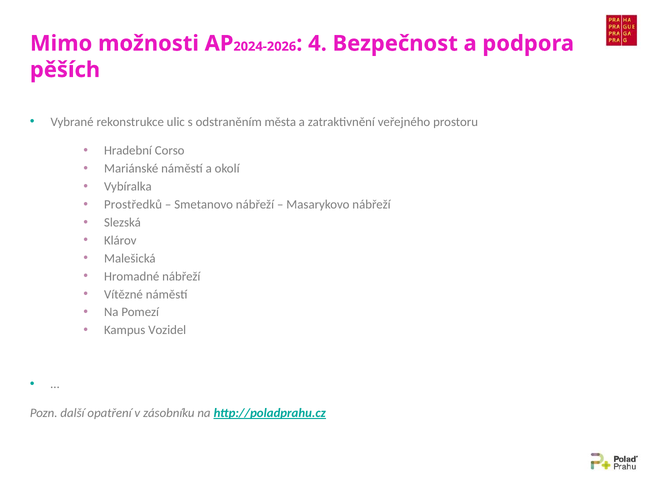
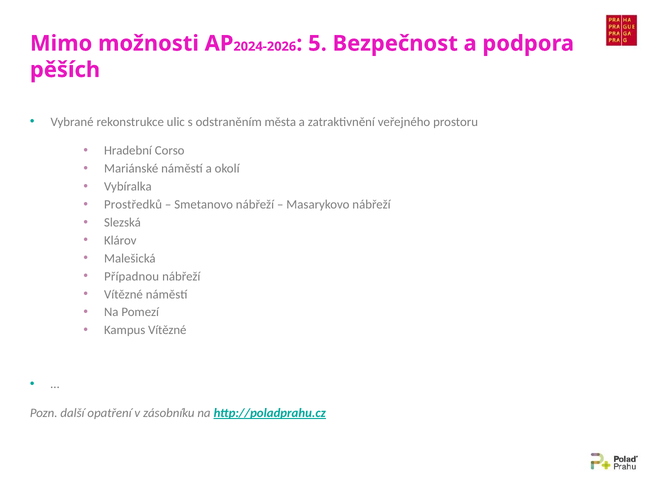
4: 4 -> 5
Hromadné: Hromadné -> Případnou
Kampus Vozidel: Vozidel -> Vítězné
